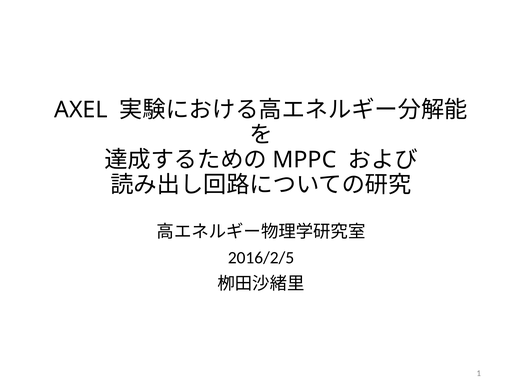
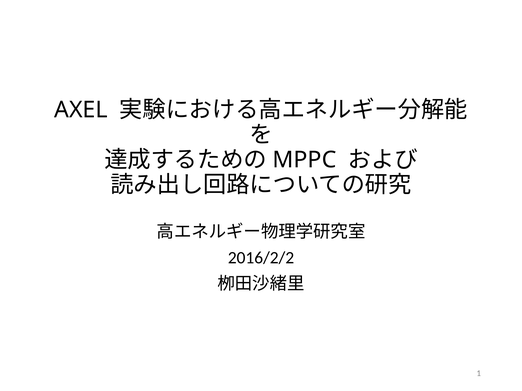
2016/2/5: 2016/2/5 -> 2016/2/2
